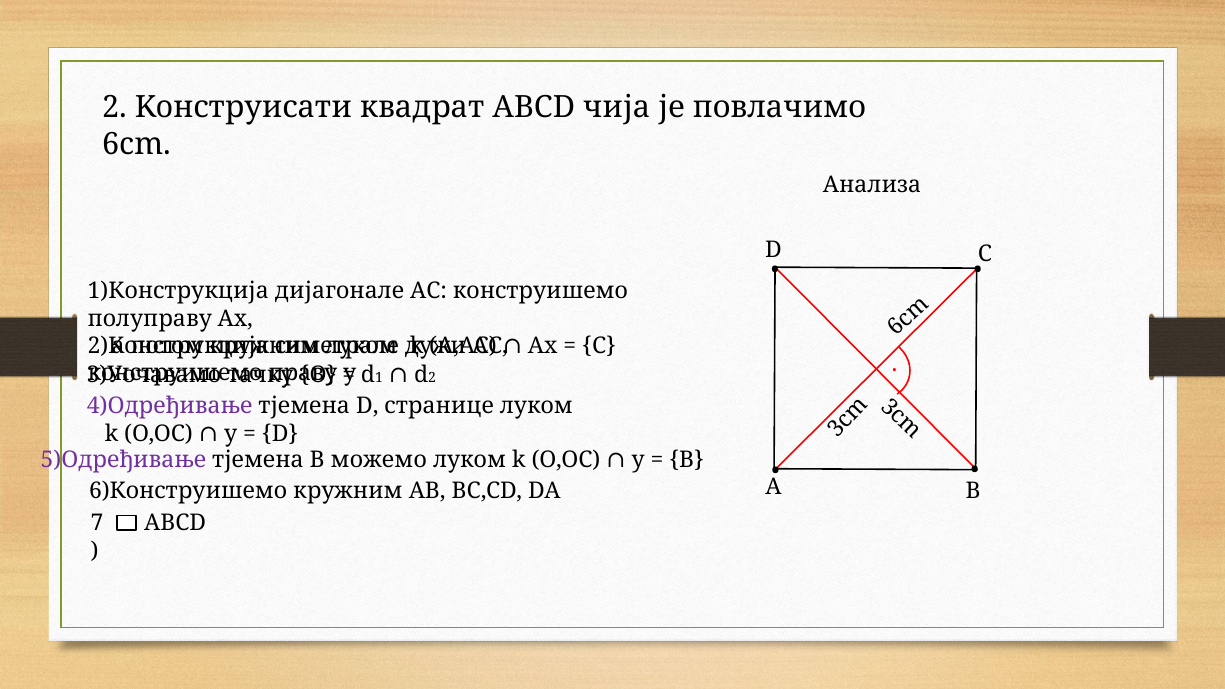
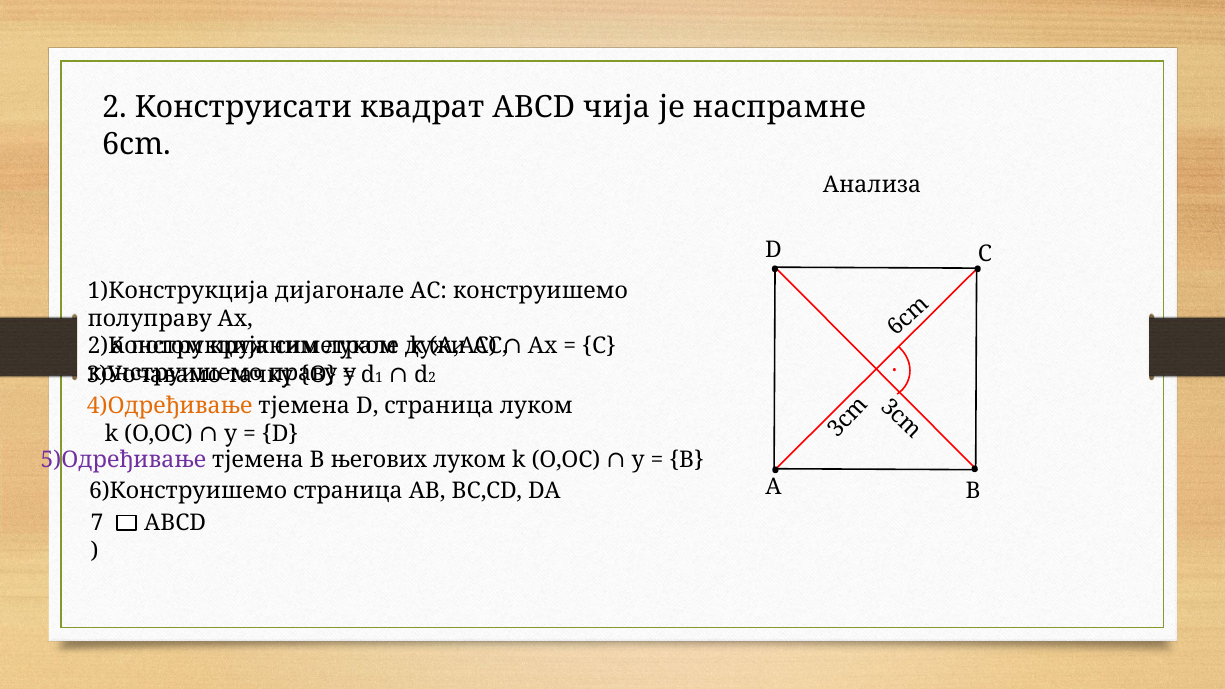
повлачимо: повлачимо -> наспрамне
4)Одређивање colour: purple -> orange
D странице: странице -> страница
можемо: можемо -> његових
6)Конструишемо кружним: кружним -> страница
